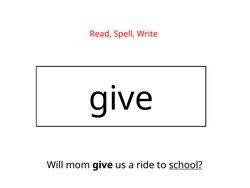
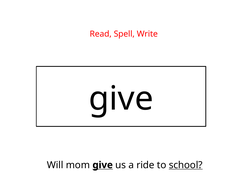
give at (103, 165) underline: none -> present
